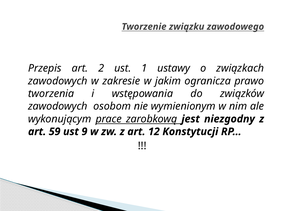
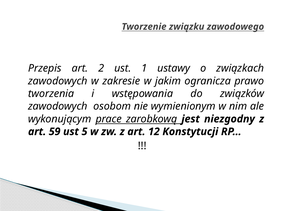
9: 9 -> 5
